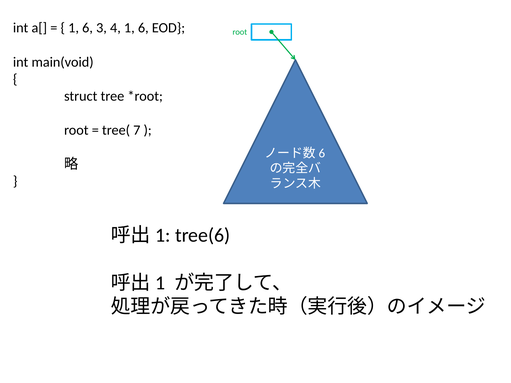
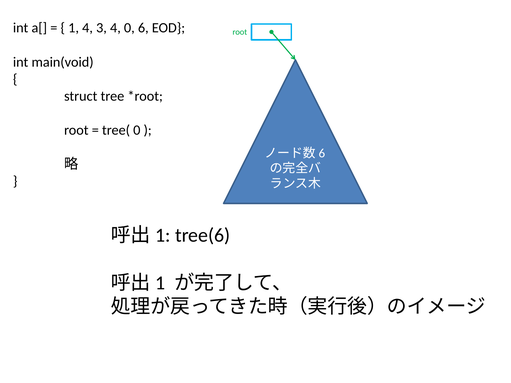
6 at (88, 28): 6 -> 4
4 1: 1 -> 0
tree( 7: 7 -> 0
